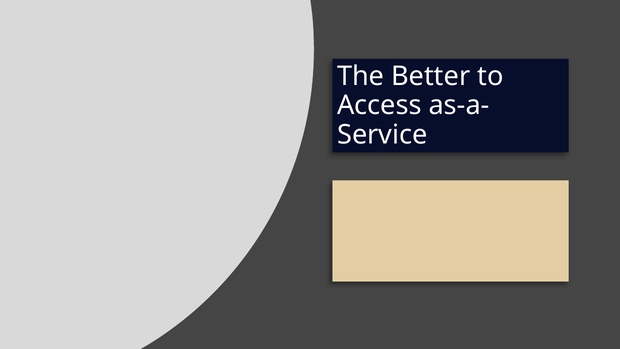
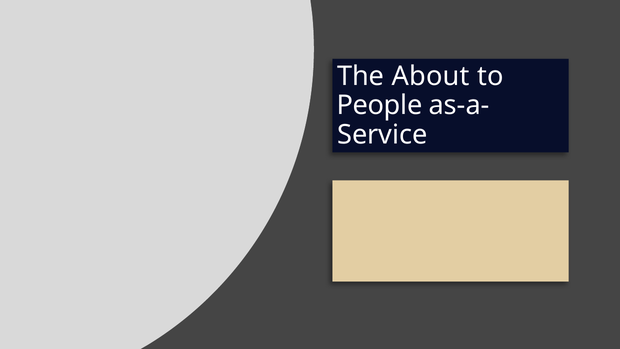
The Better: Better -> About
Access: Access -> People
